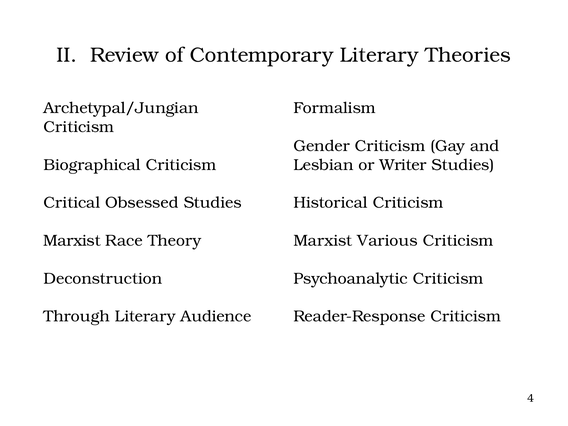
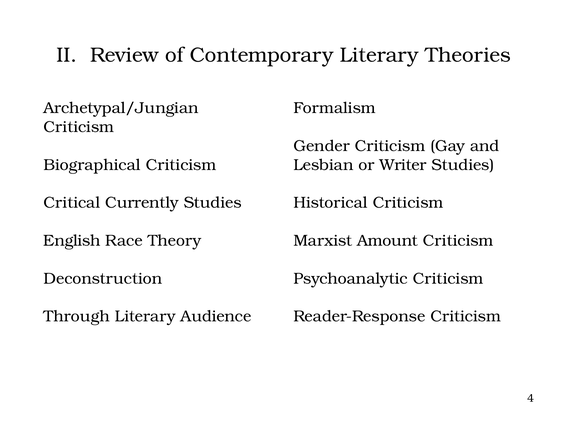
Obsessed: Obsessed -> Currently
Marxist at (72, 241): Marxist -> English
Various: Various -> Amount
